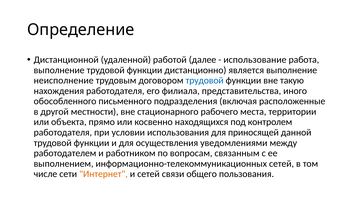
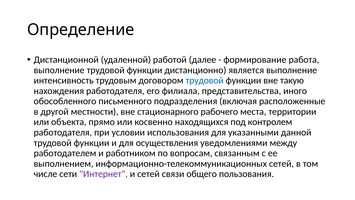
использование: использование -> формирование
неисполнение: неисполнение -> интенсивность
приносящей: приносящей -> указанными
Интернет colour: orange -> purple
